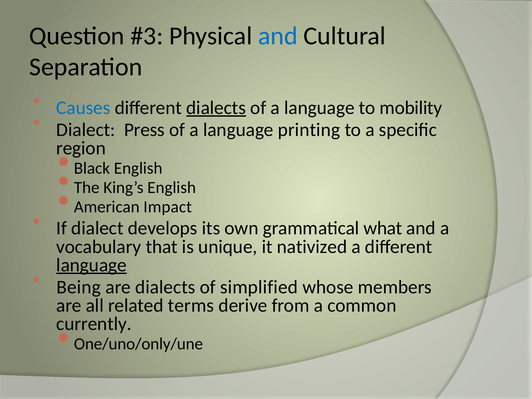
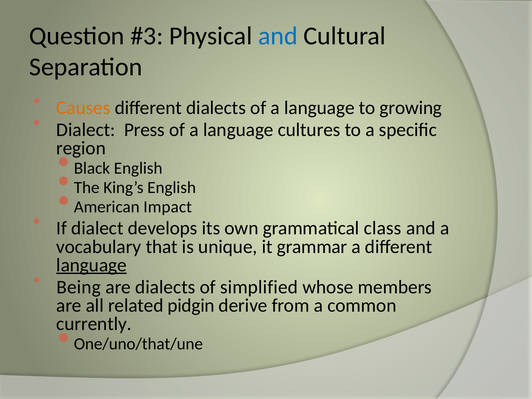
Causes colour: blue -> orange
dialects at (216, 108) underline: present -> none
mobility: mobility -> growing
printing: printing -> cultures
what: what -> class
nativized: nativized -> grammar
terms: terms -> pidgin
One/uno/only/une: One/uno/only/une -> One/uno/that/une
